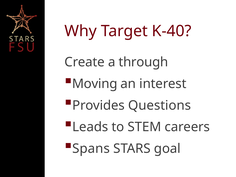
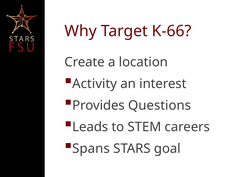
K-40: K-40 -> K-66
through: through -> location
Moving: Moving -> Activity
